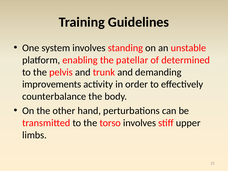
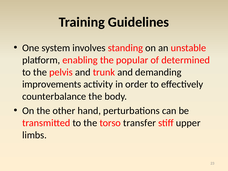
patellar: patellar -> popular
torso involves: involves -> transfer
